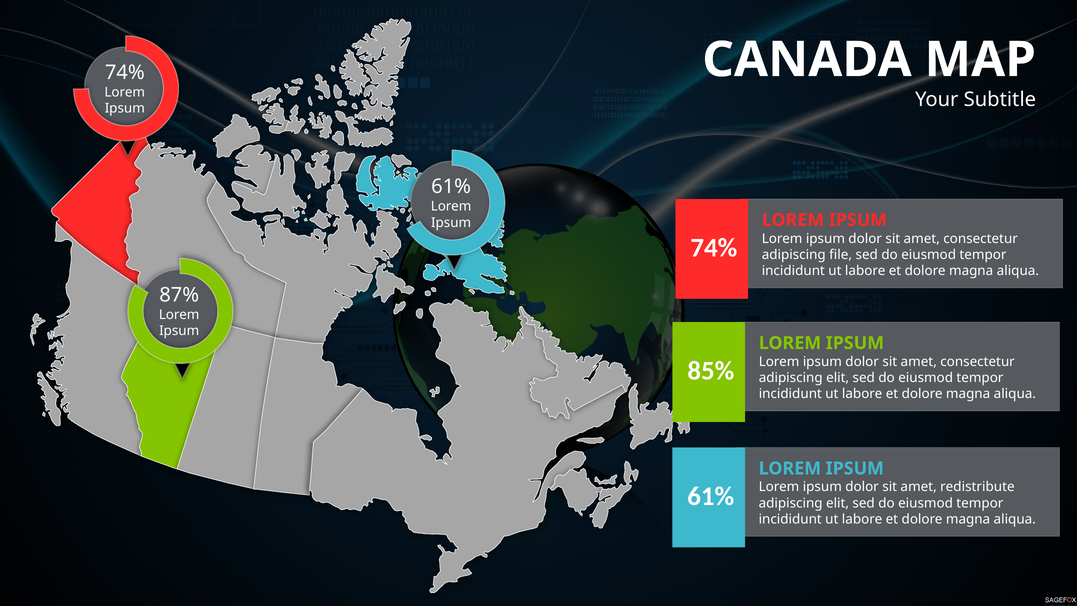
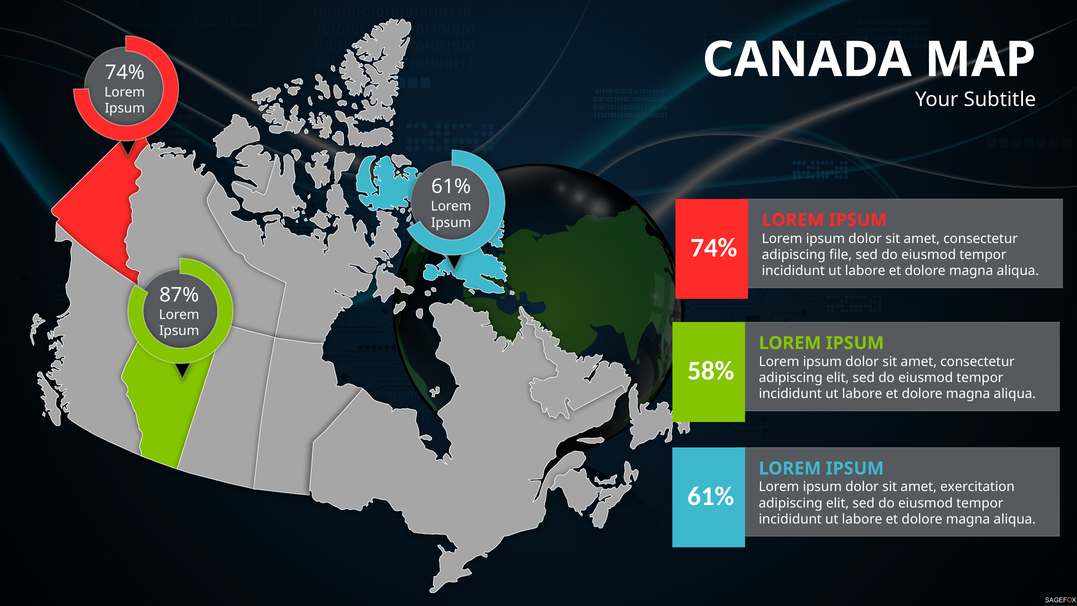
85%: 85% -> 58%
redistribute: redistribute -> exercitation
